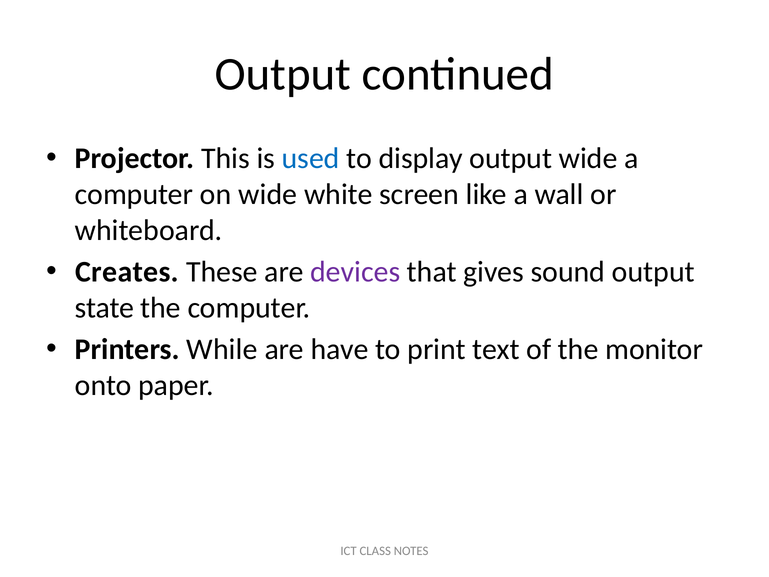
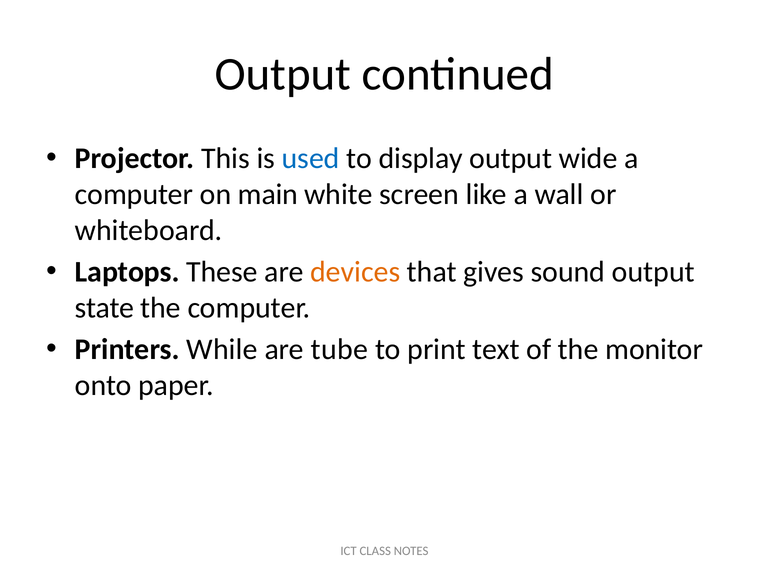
on wide: wide -> main
Creates: Creates -> Laptops
devices colour: purple -> orange
have: have -> tube
